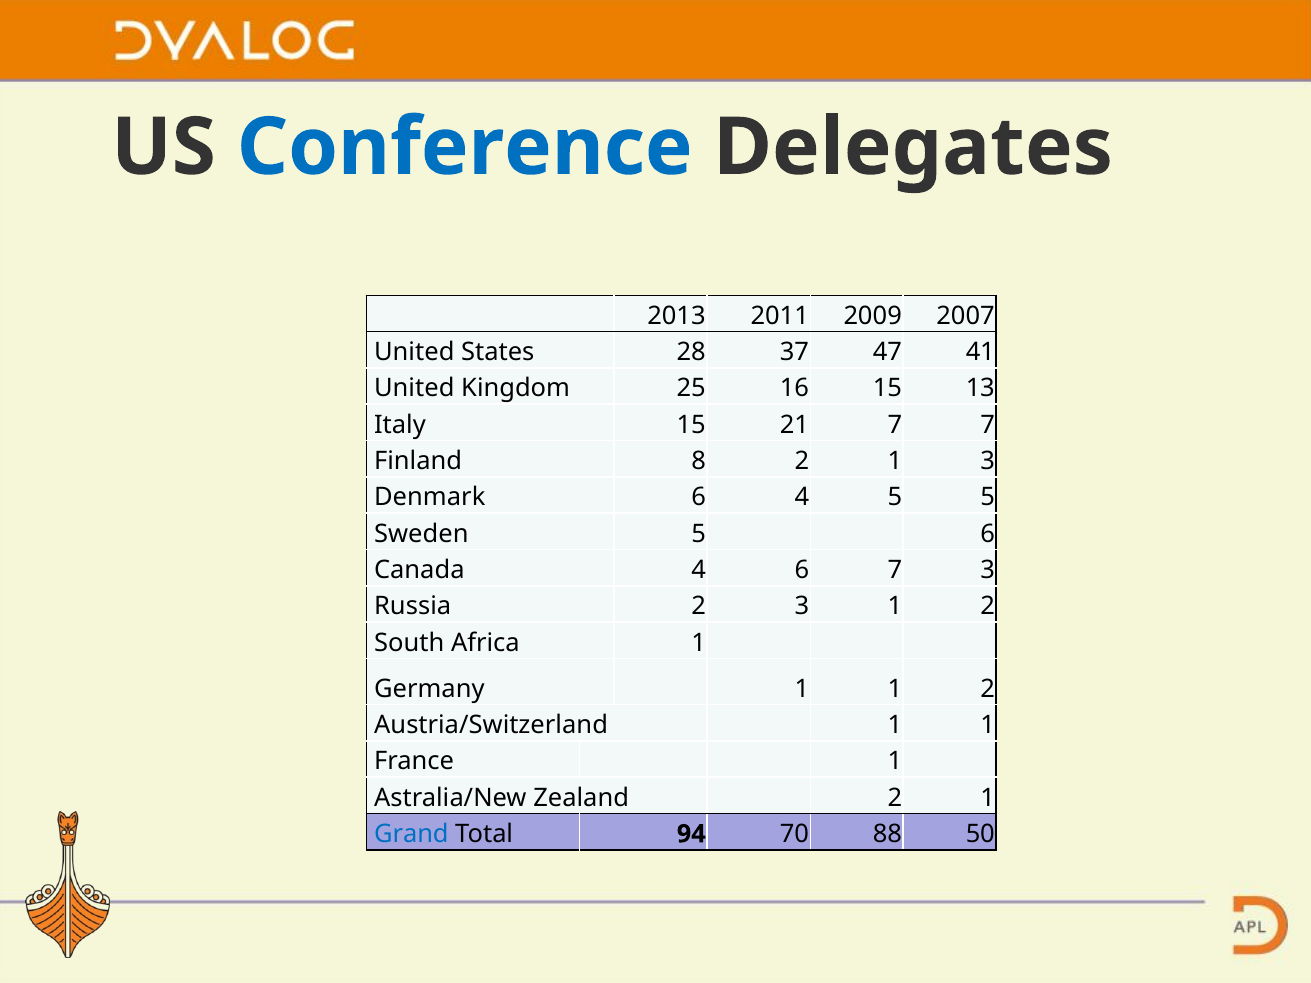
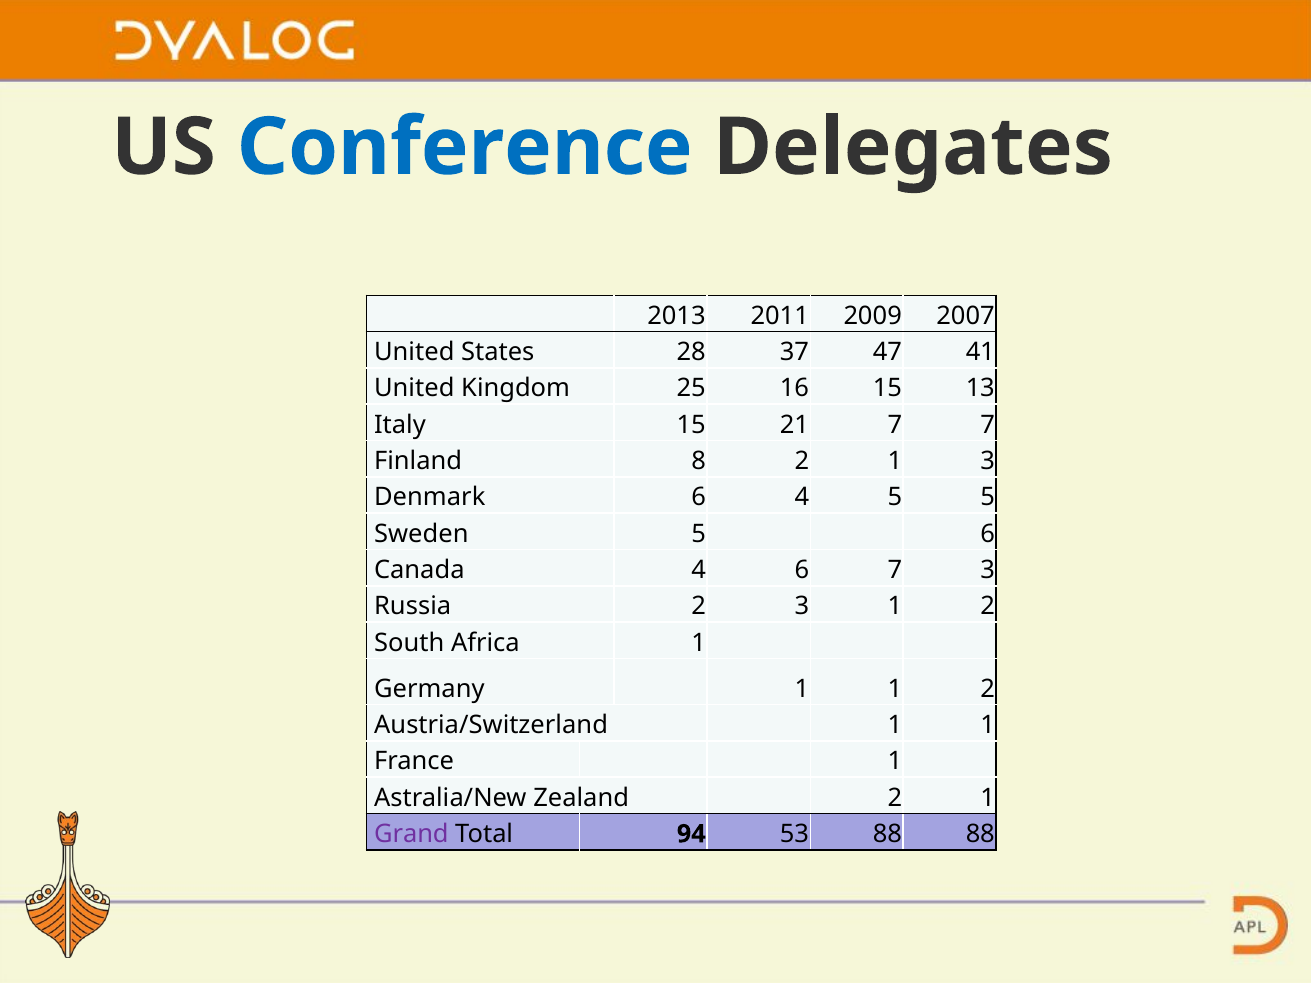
Grand colour: blue -> purple
70: 70 -> 53
88 50: 50 -> 88
